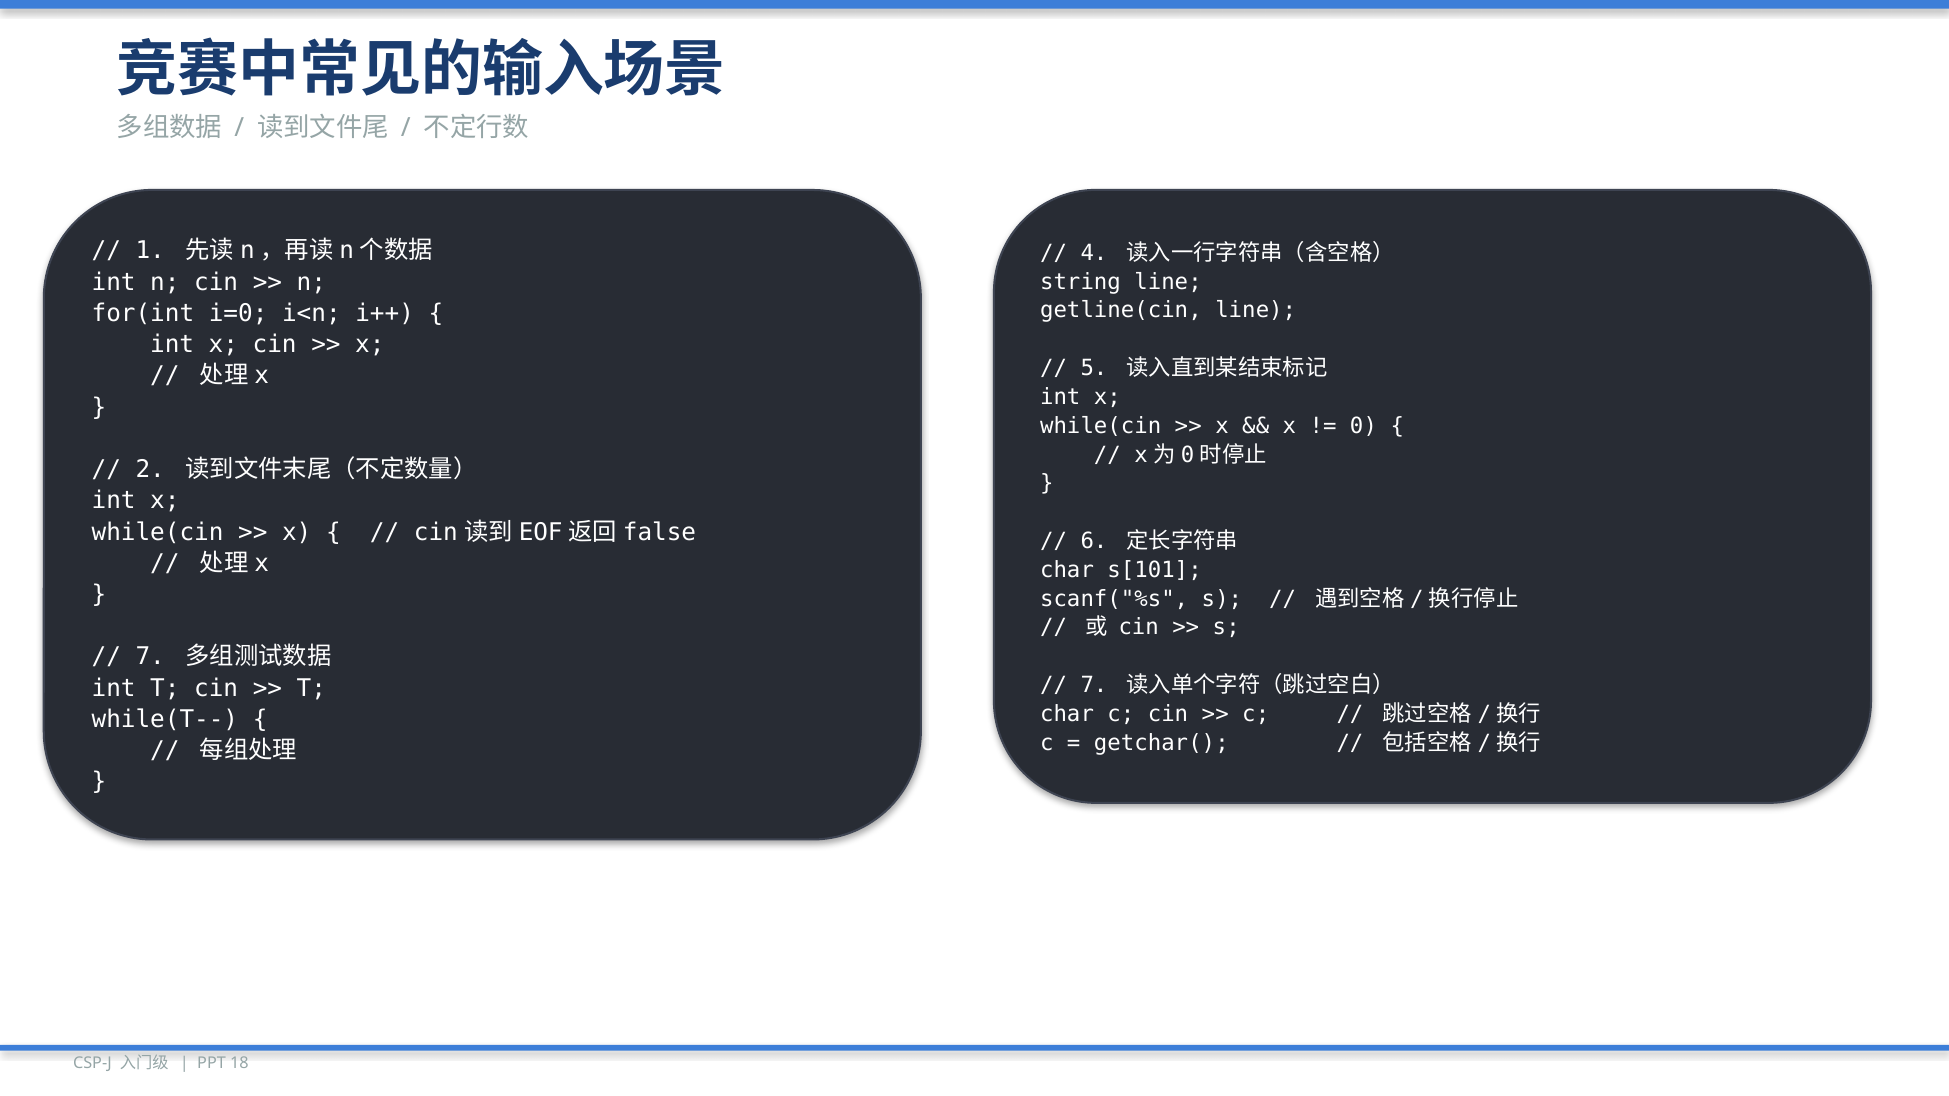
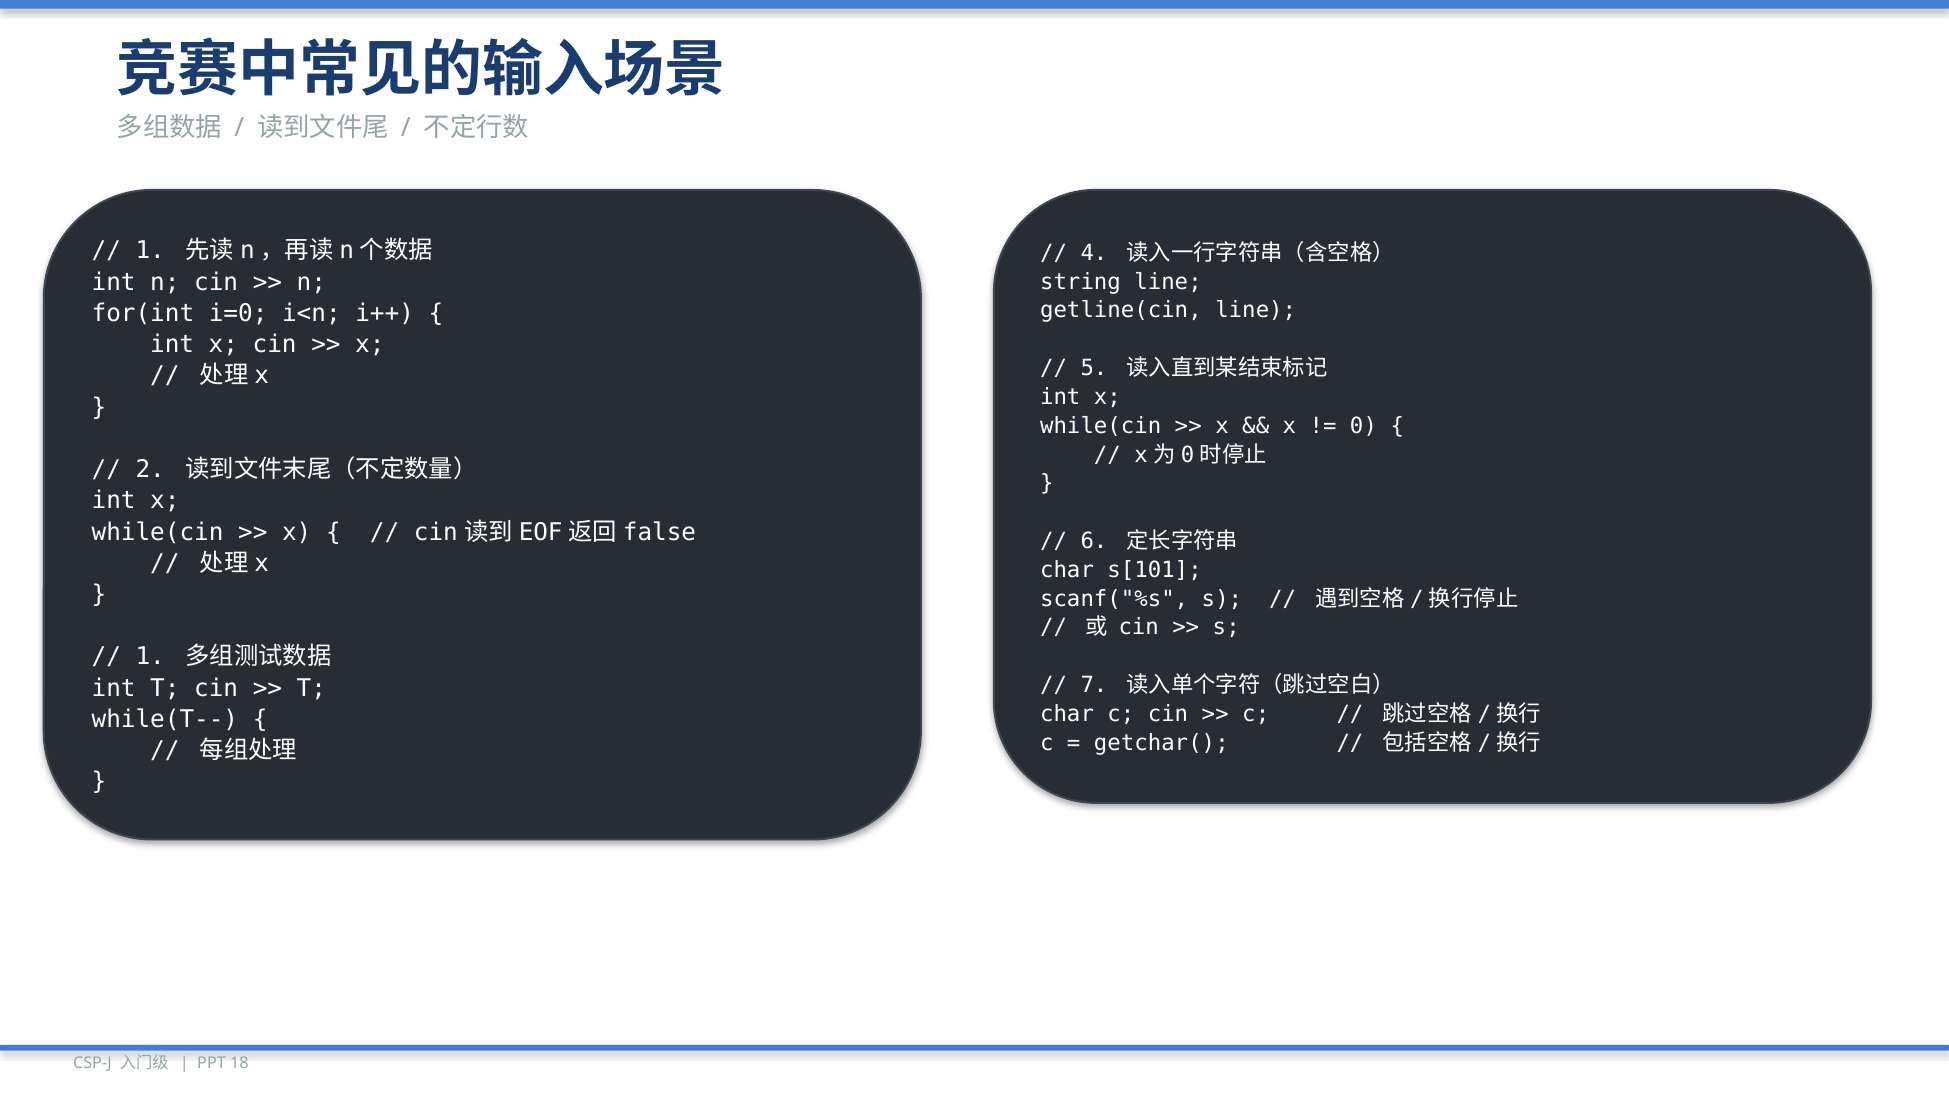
7 at (150, 657): 7 -> 1
